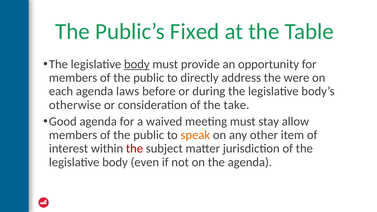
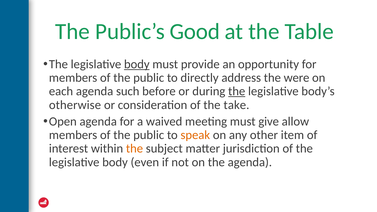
Fixed: Fixed -> Good
laws: laws -> such
the at (237, 91) underline: none -> present
Good: Good -> Open
stay: stay -> give
the at (134, 149) colour: red -> orange
